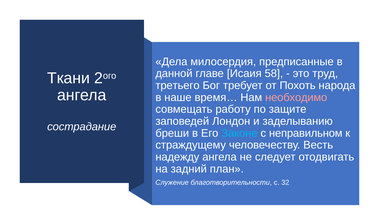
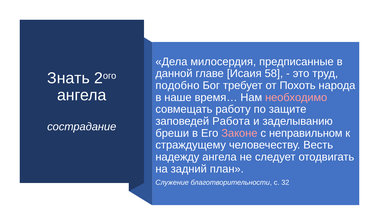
Ткани: Ткани -> Знать
третьего: третьего -> подобно
Лондон: Лондон -> Работа
Законе colour: light blue -> pink
